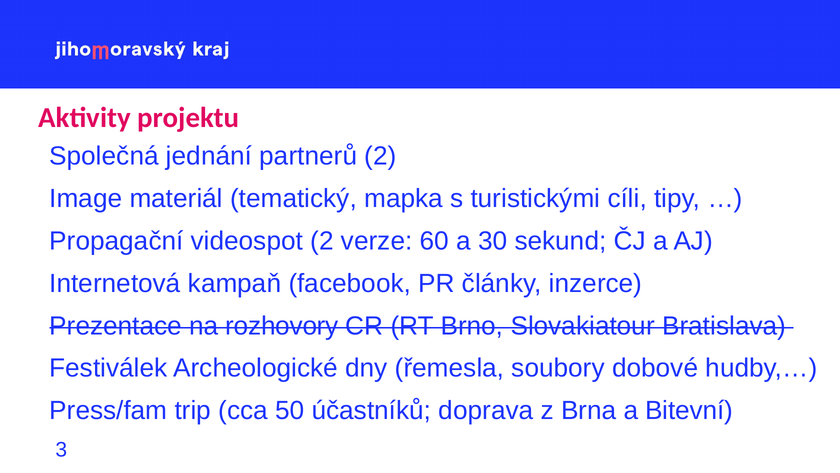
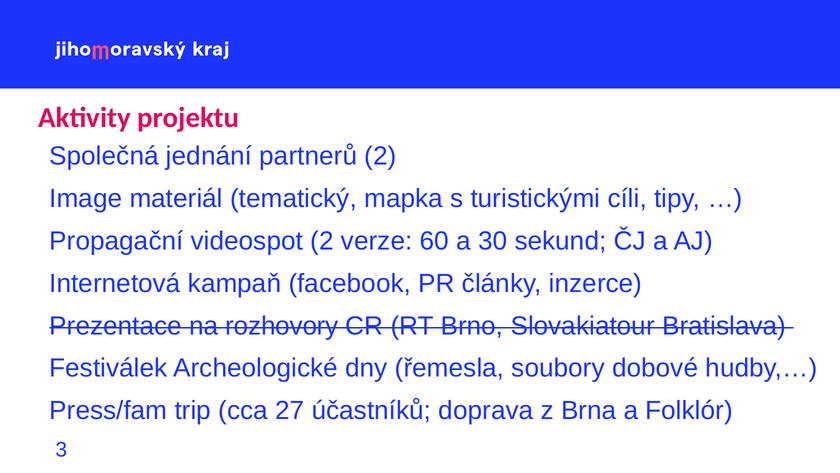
50: 50 -> 27
Bitevní: Bitevní -> Folklór
